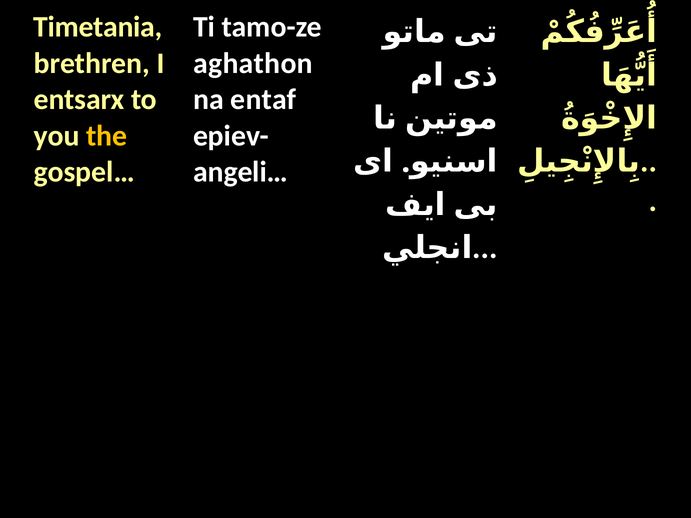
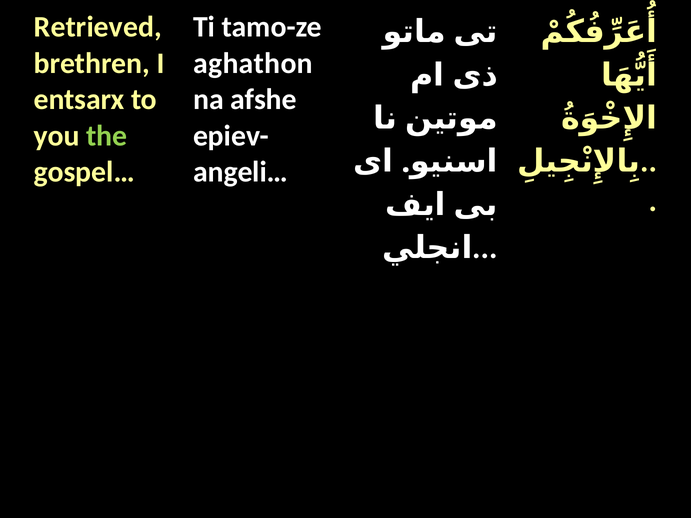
Timetania: Timetania -> Retrieved
entaf: entaf -> afshe
the colour: yellow -> light green
